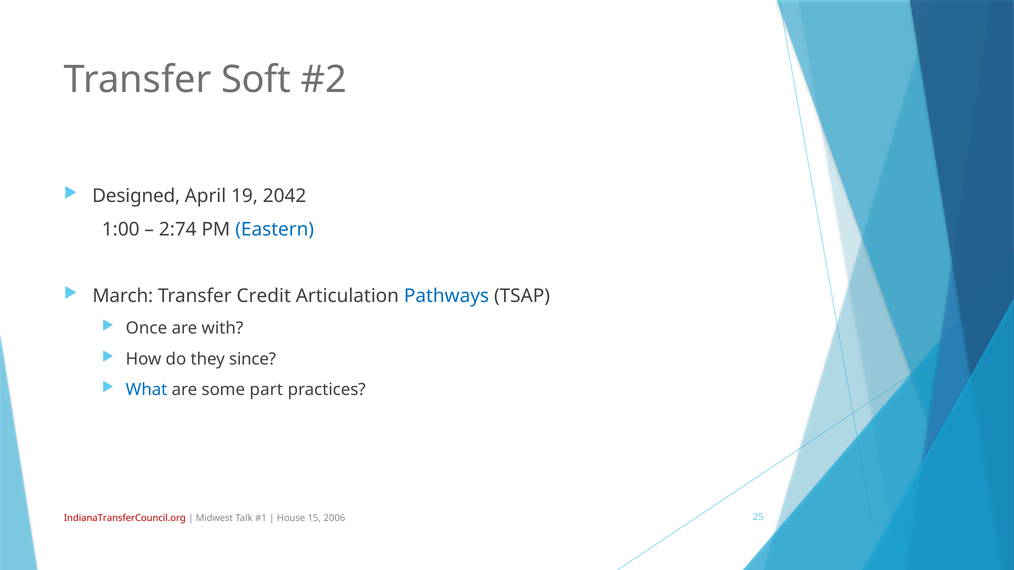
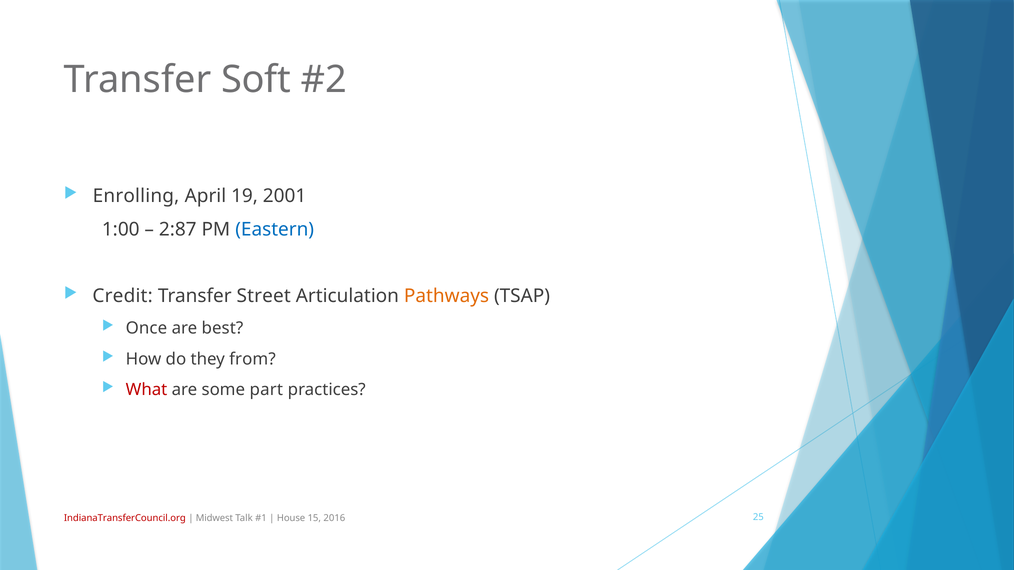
Designed: Designed -> Enrolling
2042: 2042 -> 2001
2:74: 2:74 -> 2:87
March: March -> Credit
Credit: Credit -> Street
Pathways colour: blue -> orange
with: with -> best
since: since -> from
What colour: blue -> red
2006: 2006 -> 2016
